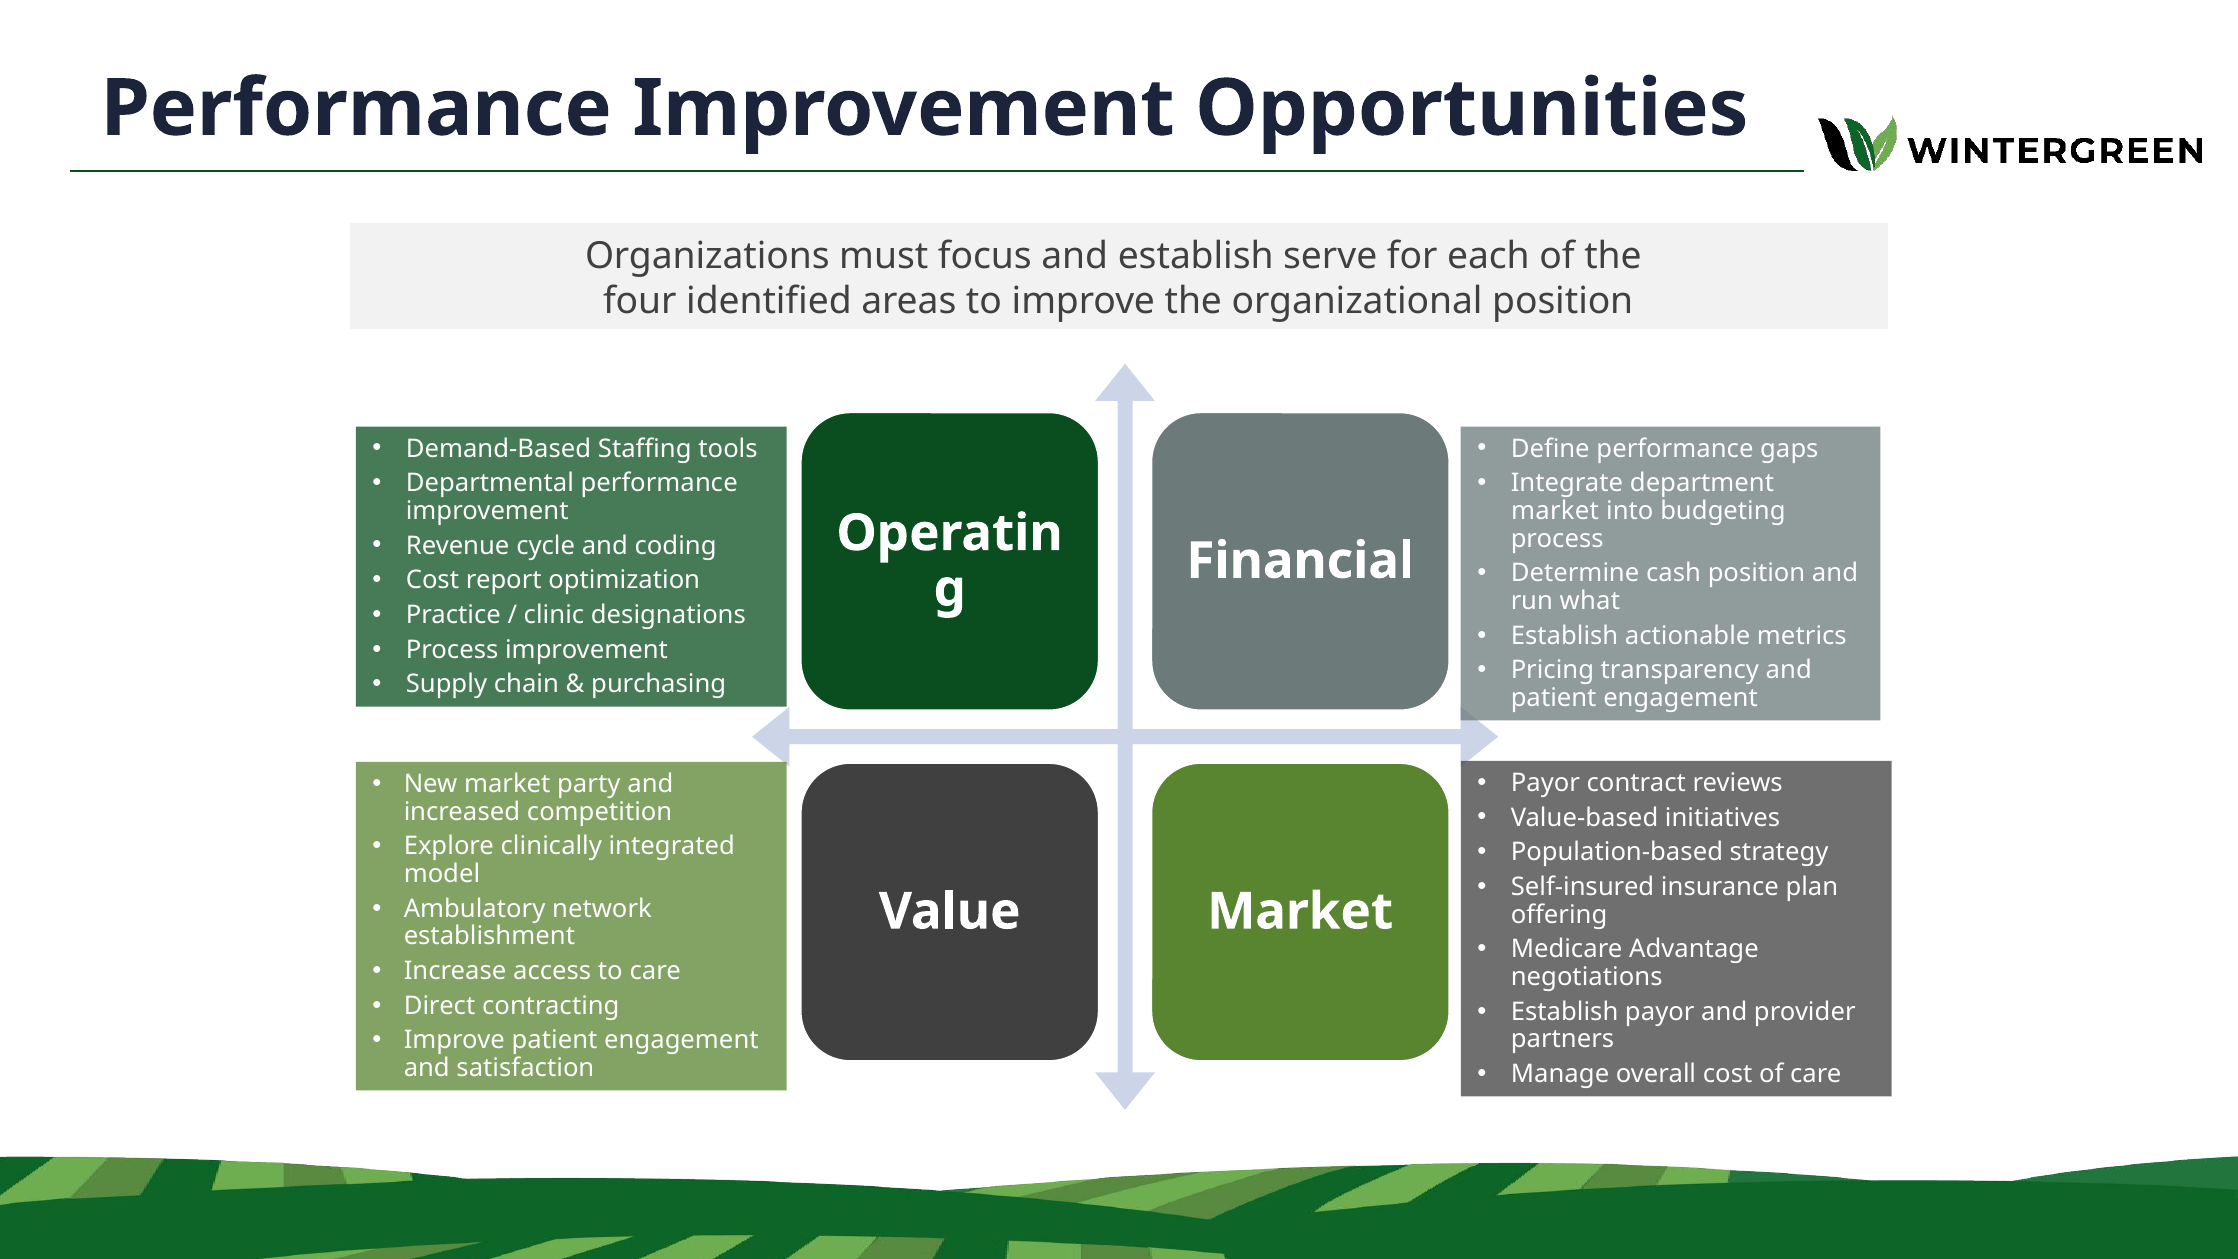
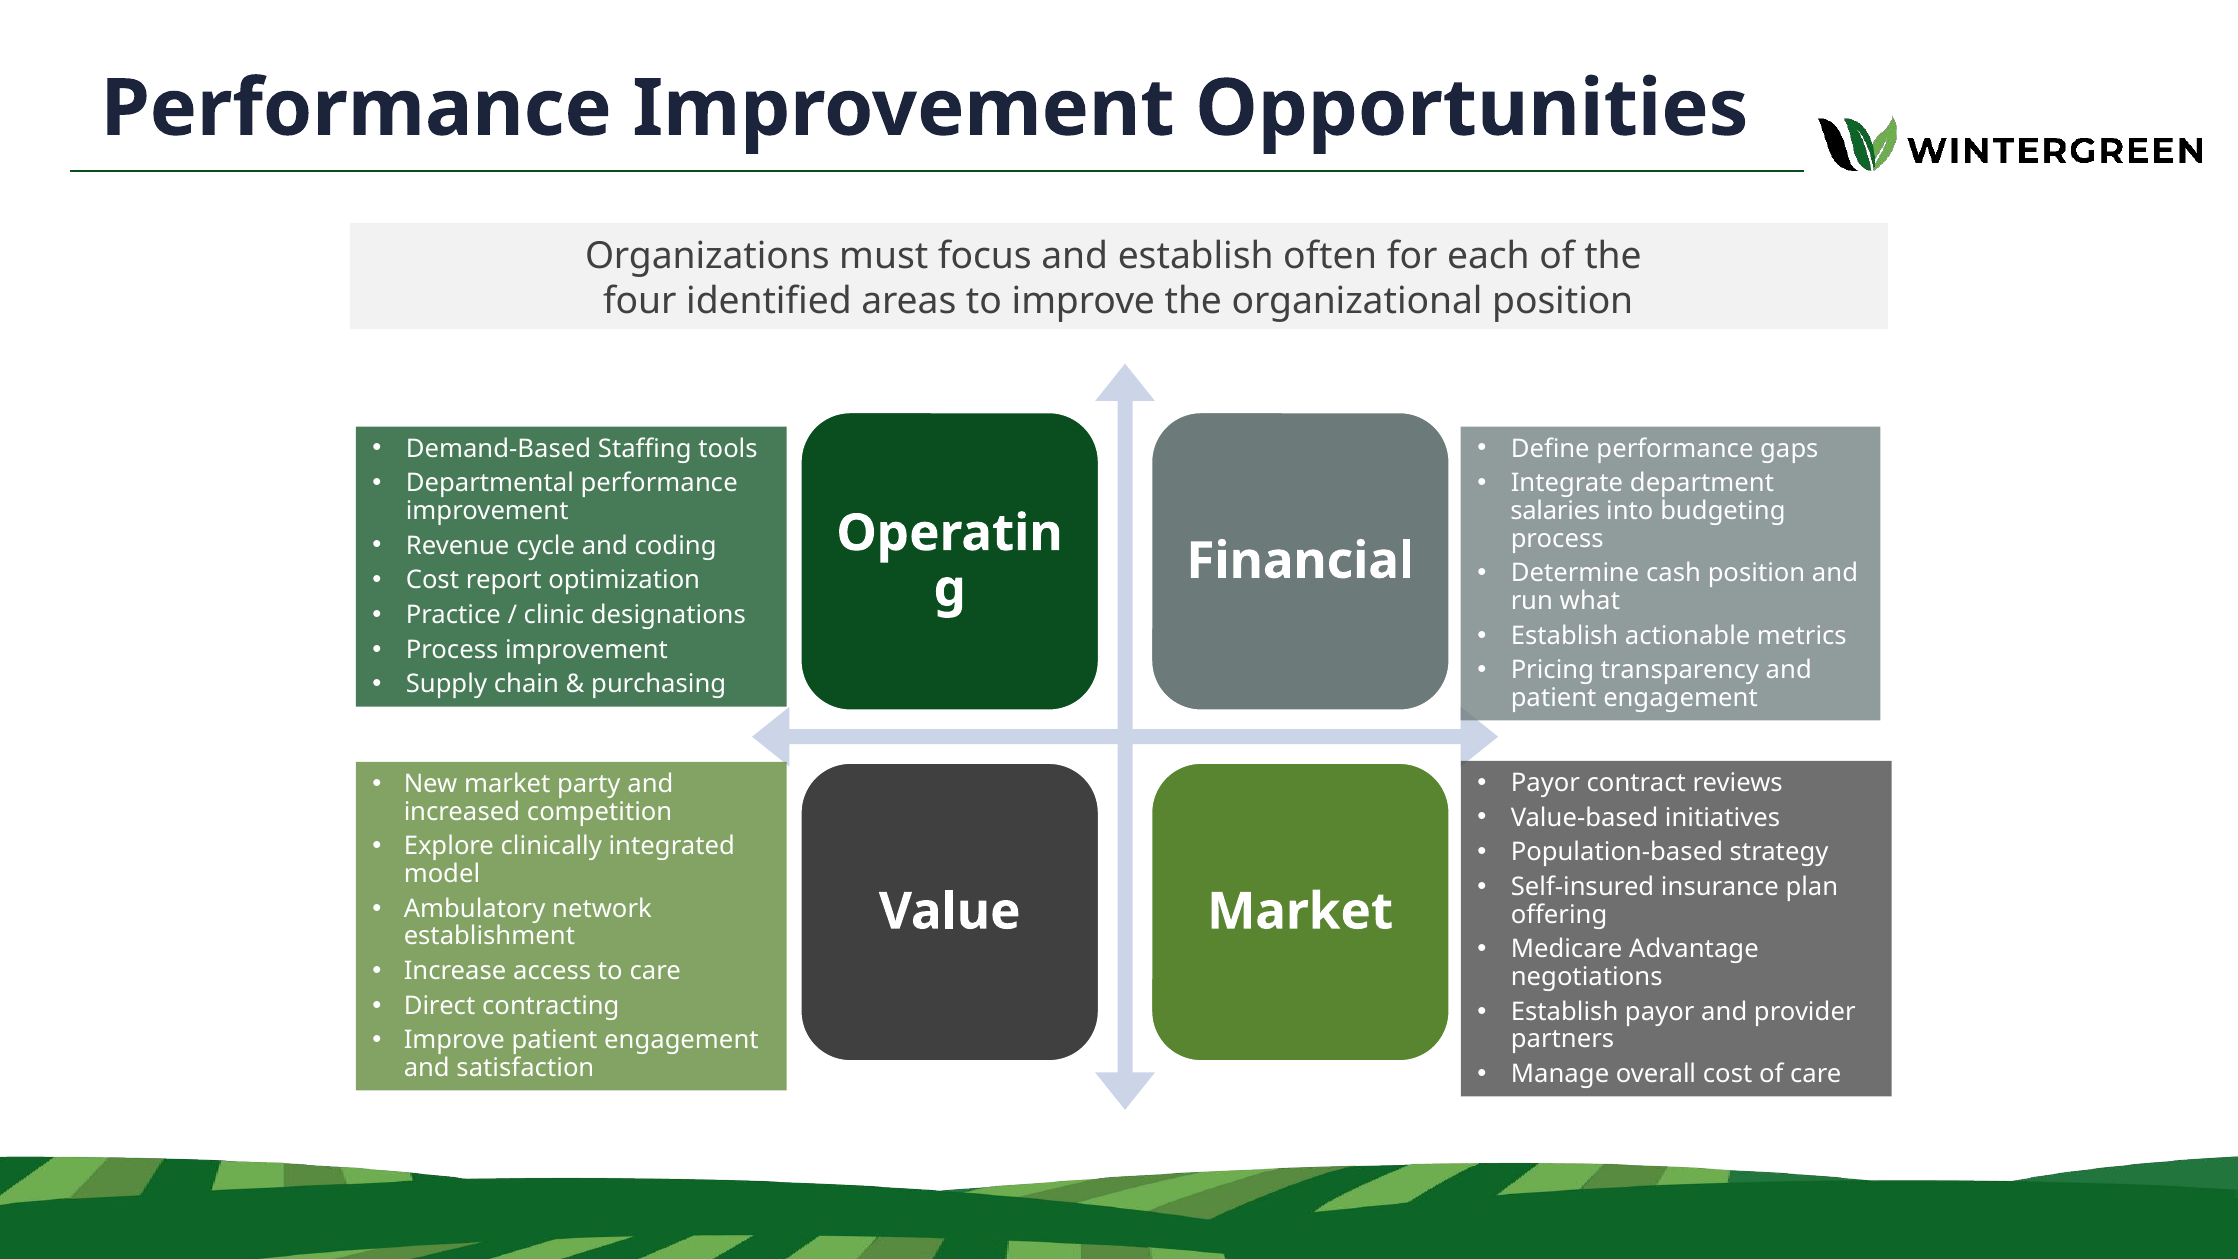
serve: serve -> often
market at (1555, 511): market -> salaries
